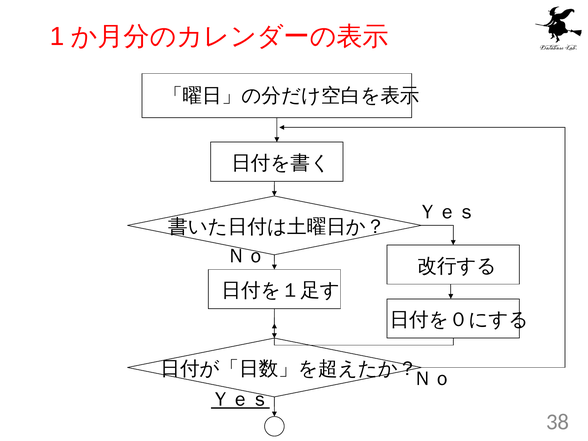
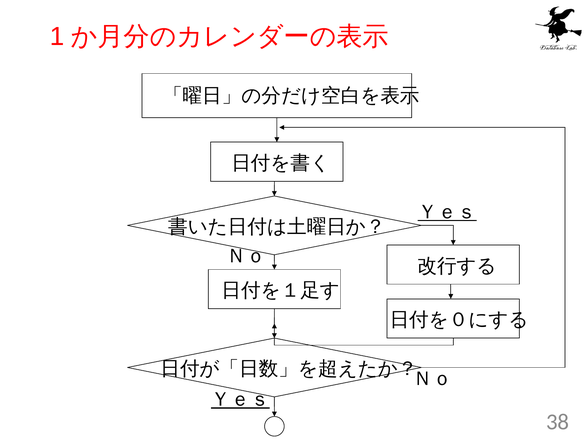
Ｙｅｓ at (447, 212) underline: none -> present
